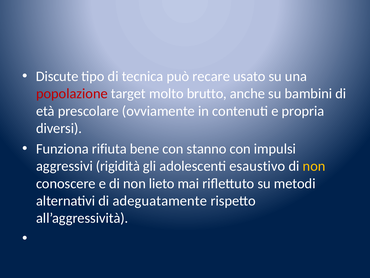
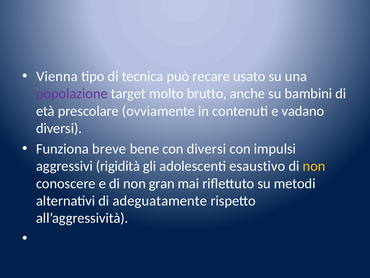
Discute: Discute -> Vienna
popolazione colour: red -> purple
propria: propria -> vadano
rifiuta: rifiuta -> breve
con stanno: stanno -> diversi
lieto: lieto -> gran
